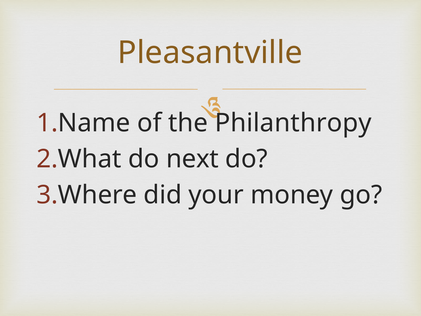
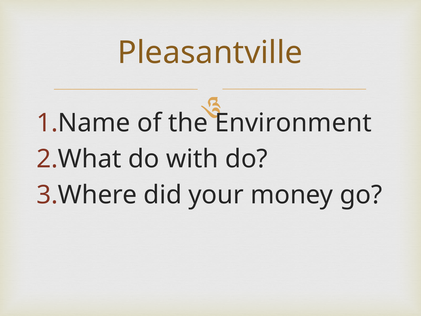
Philanthropy: Philanthropy -> Environment
next: next -> with
